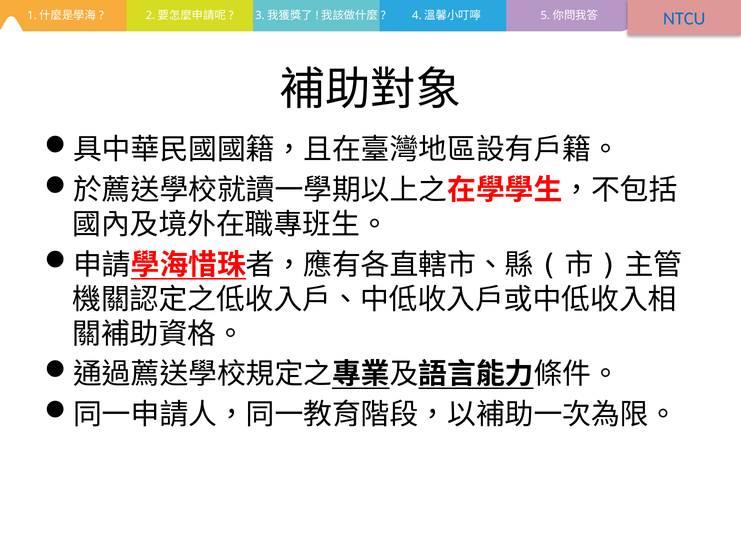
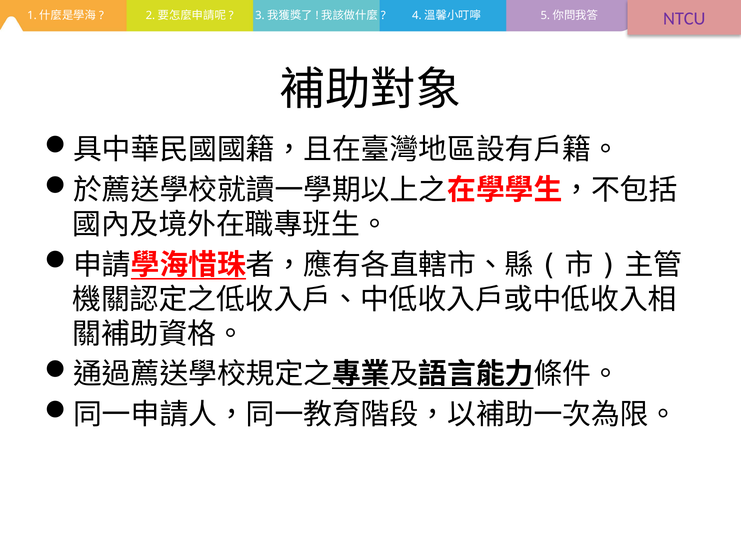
NTCU colour: blue -> purple
